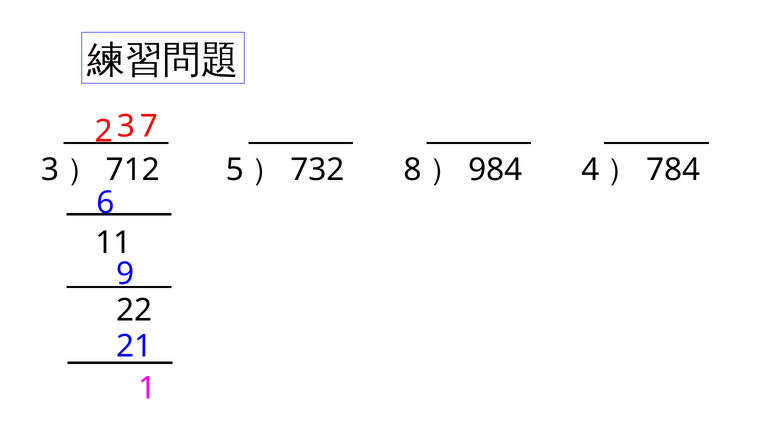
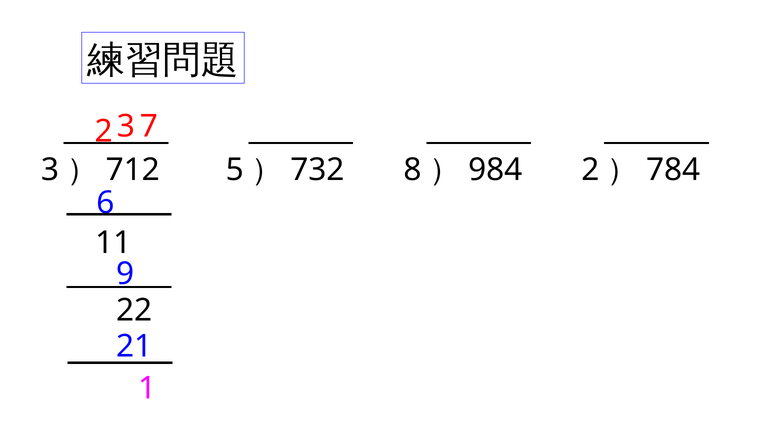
4 at (590, 170): 4 -> 2
